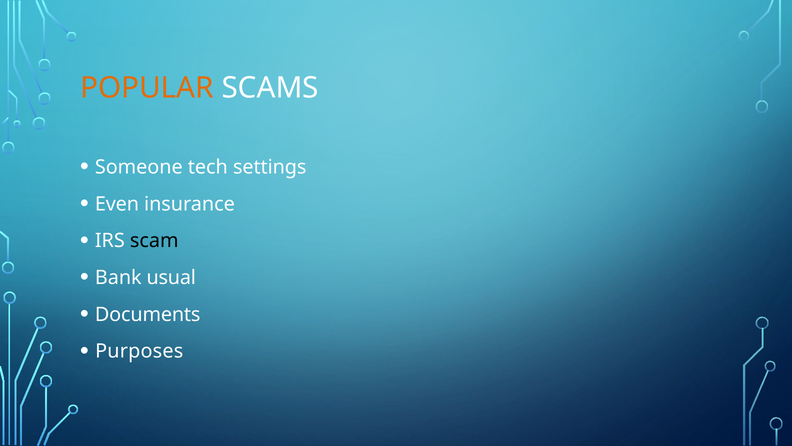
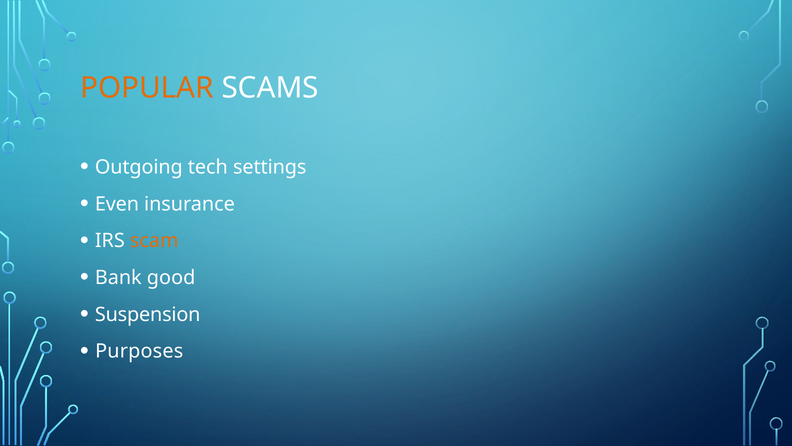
Someone: Someone -> Outgoing
scam colour: black -> orange
usual: usual -> good
Documents: Documents -> Suspension
